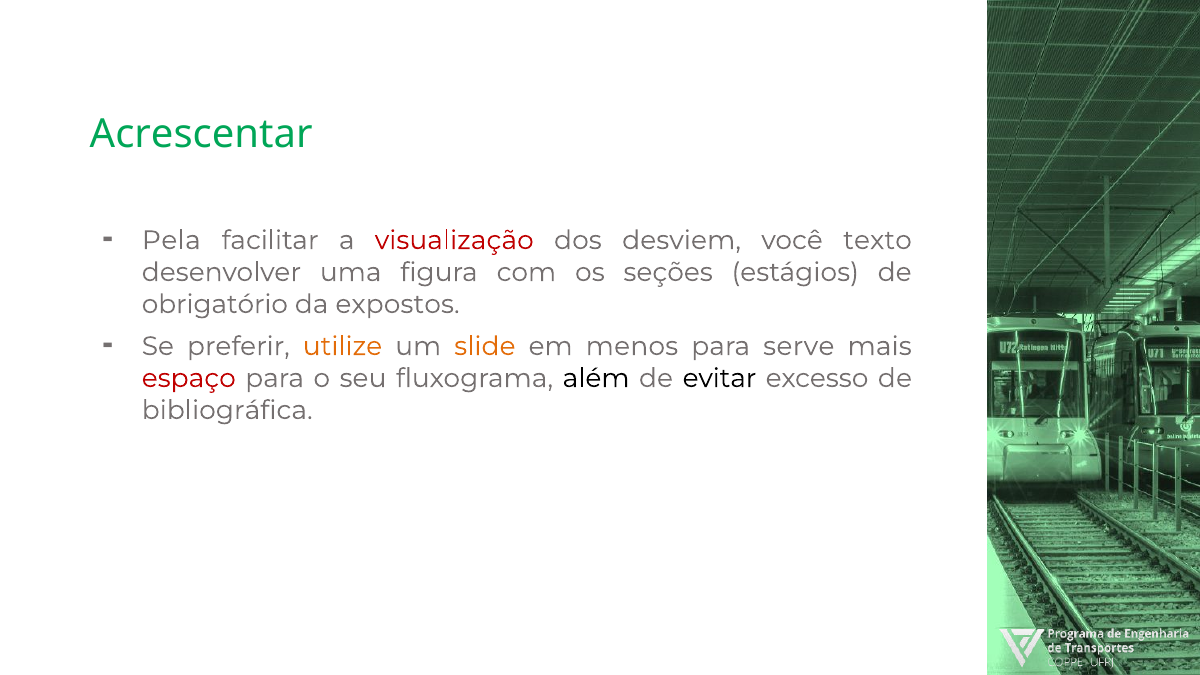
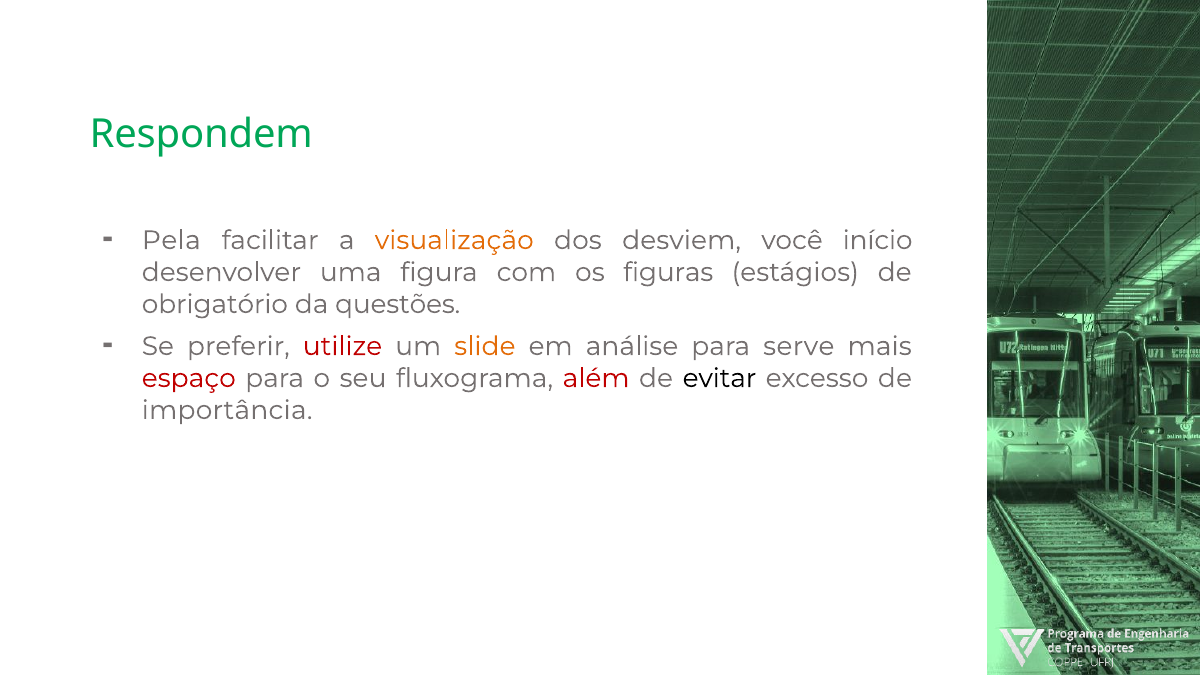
Acrescentar: Acrescentar -> Respondem
visualização colour: red -> orange
texto: texto -> início
seções: seções -> figuras
expostos: expostos -> questões
utilize colour: orange -> red
menos: menos -> análise
além colour: black -> red
bibliográfica: bibliográfica -> importância
